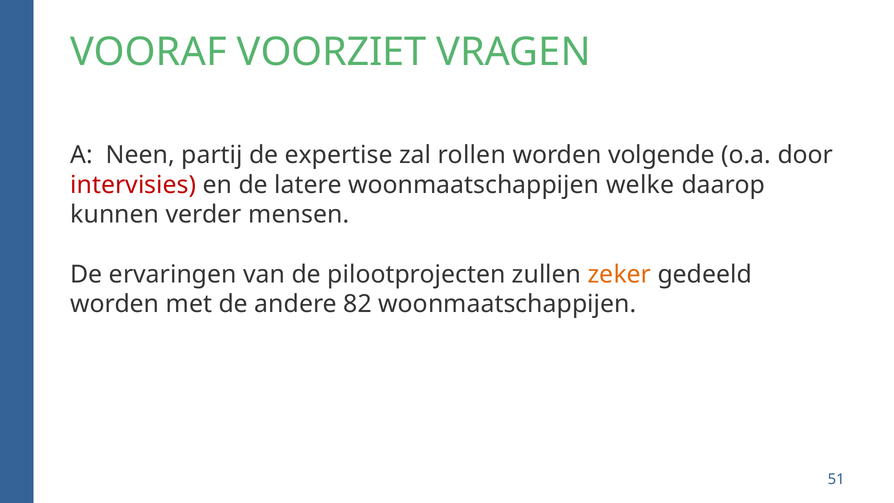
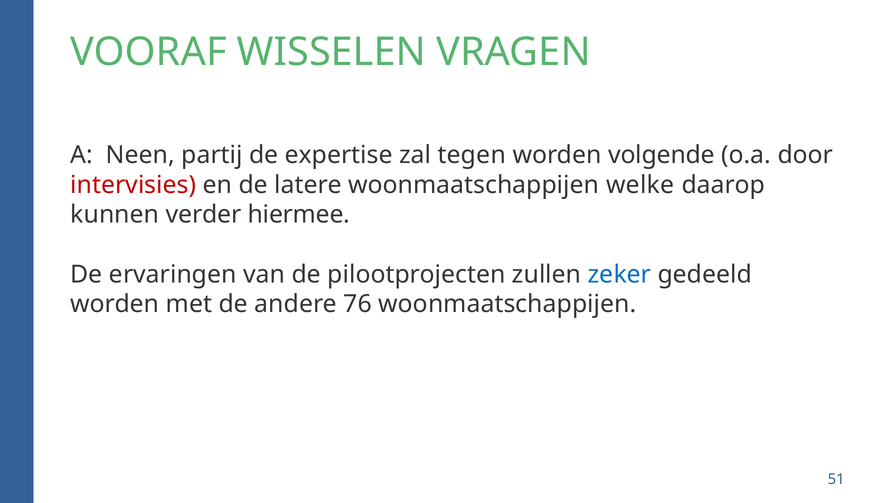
VOORZIET: VOORZIET -> WISSELEN
rollen: rollen -> tegen
mensen: mensen -> hiermee
zeker colour: orange -> blue
82: 82 -> 76
